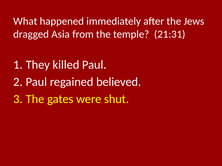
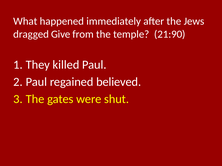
Asia: Asia -> Give
21:31: 21:31 -> 21:90
